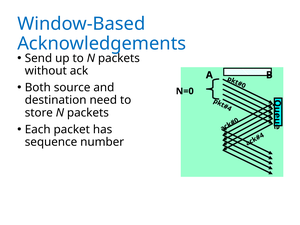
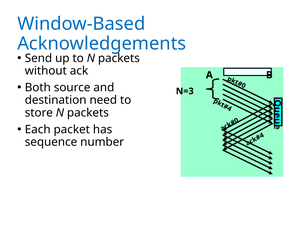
N=0: N=0 -> N=3
